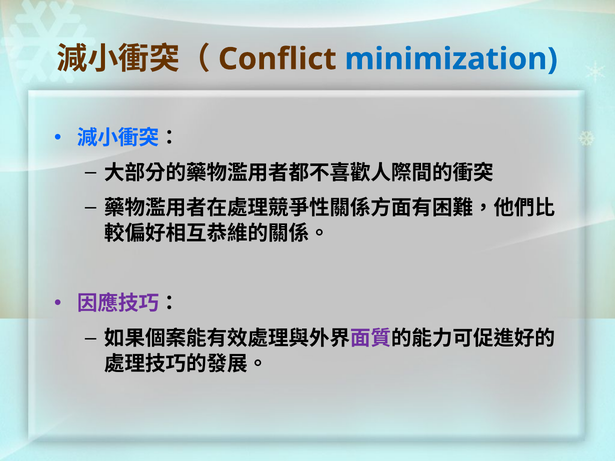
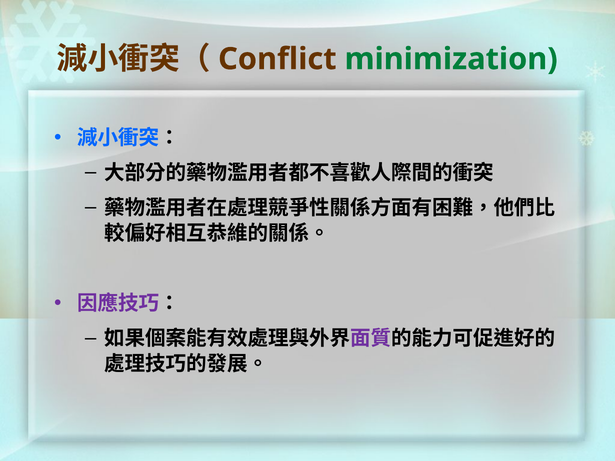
minimization colour: blue -> green
